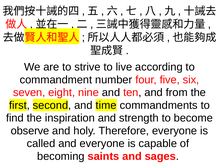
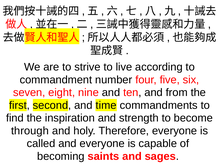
observe: observe -> through
